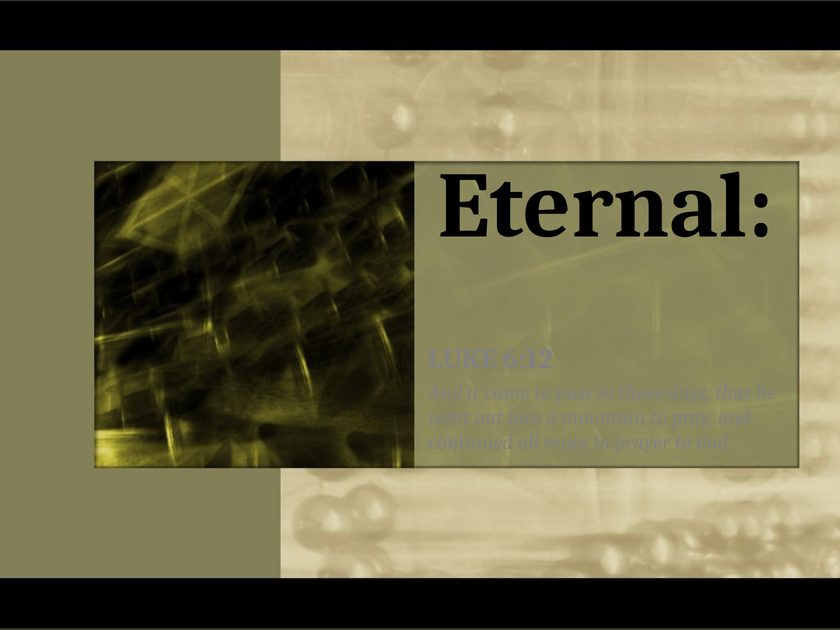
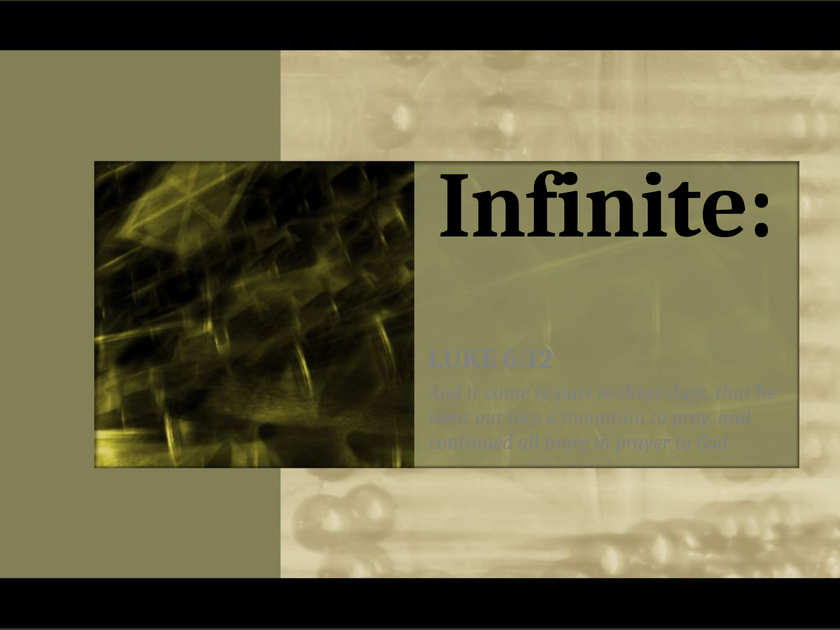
Eternal: Eternal -> Infinite
